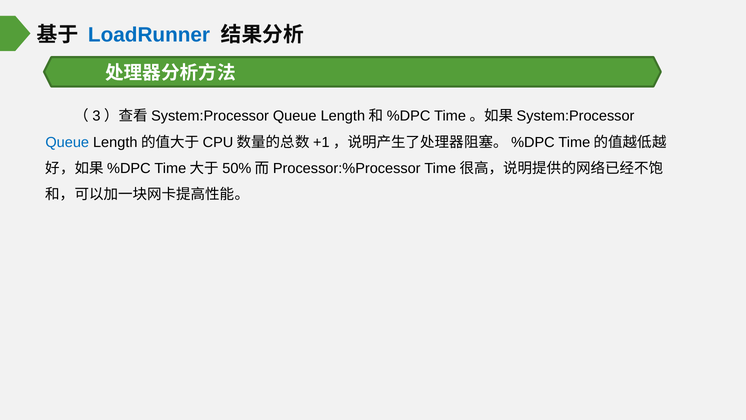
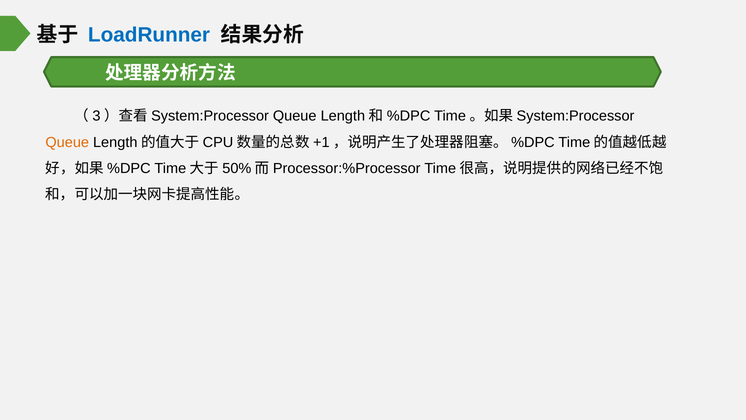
Queue at (67, 142) colour: blue -> orange
